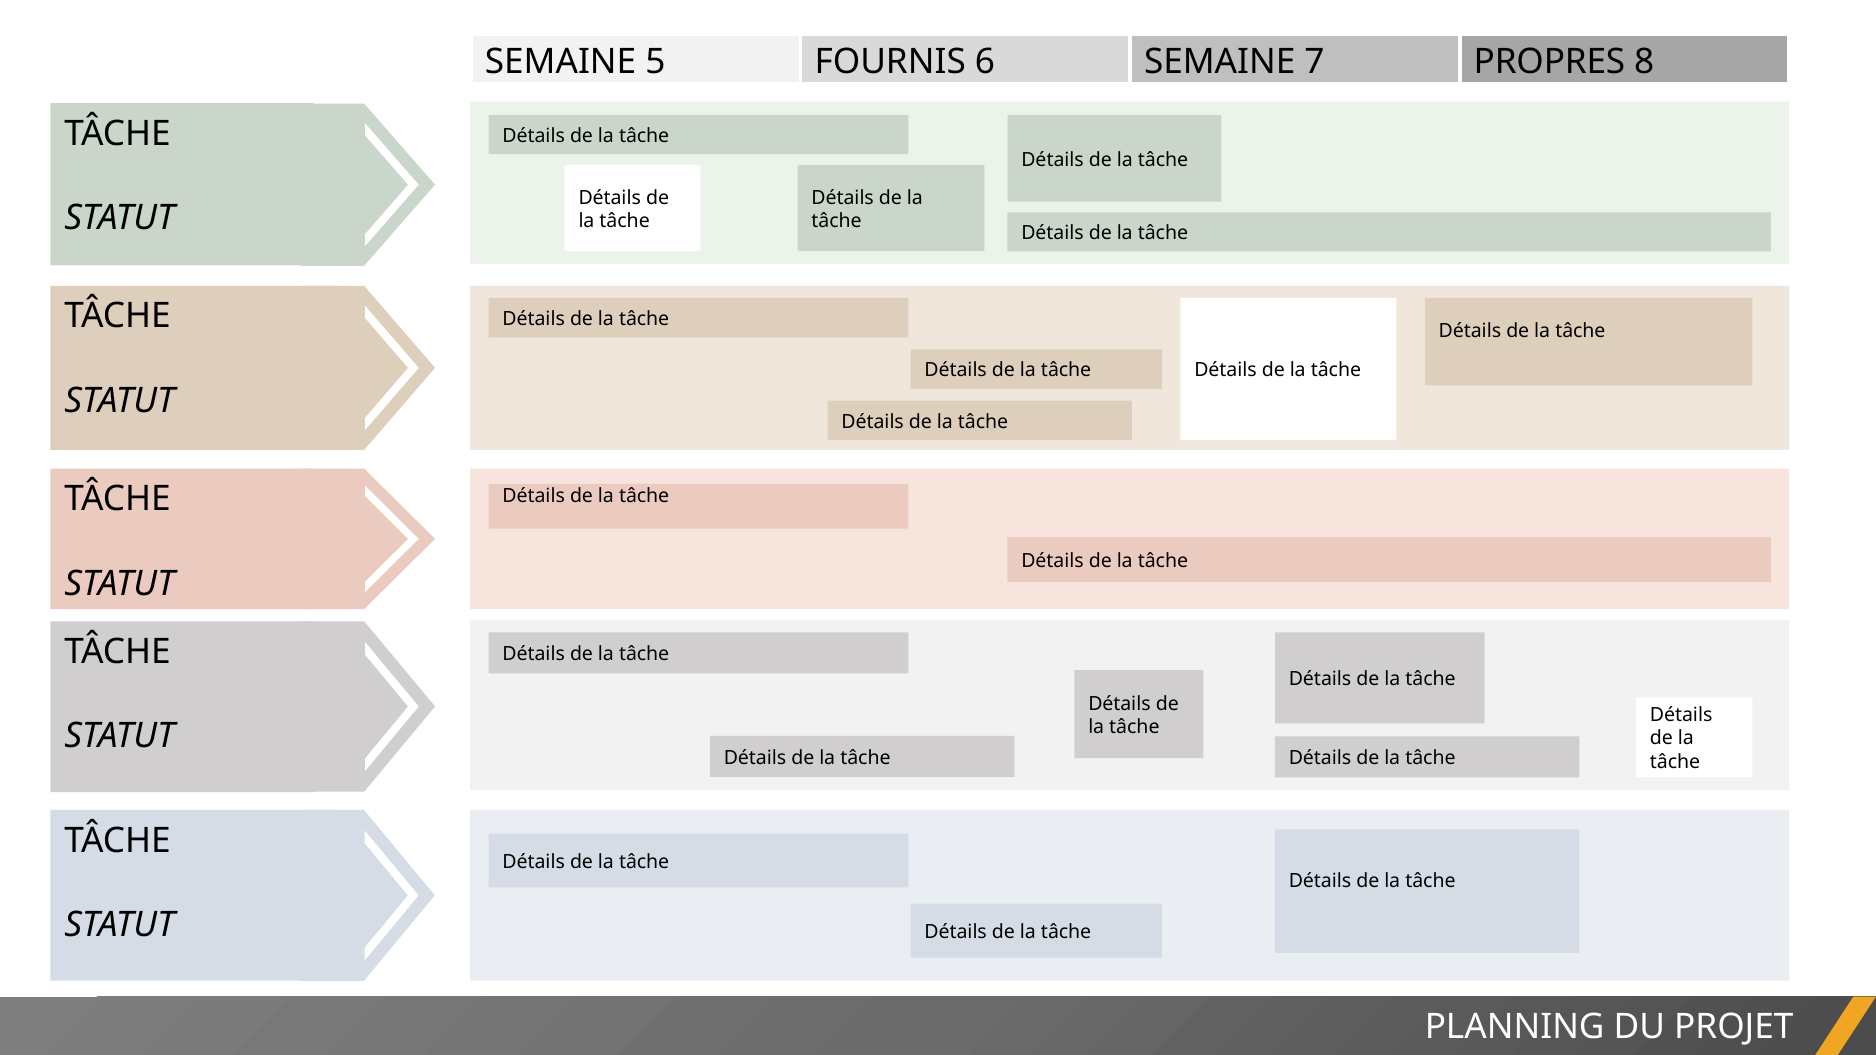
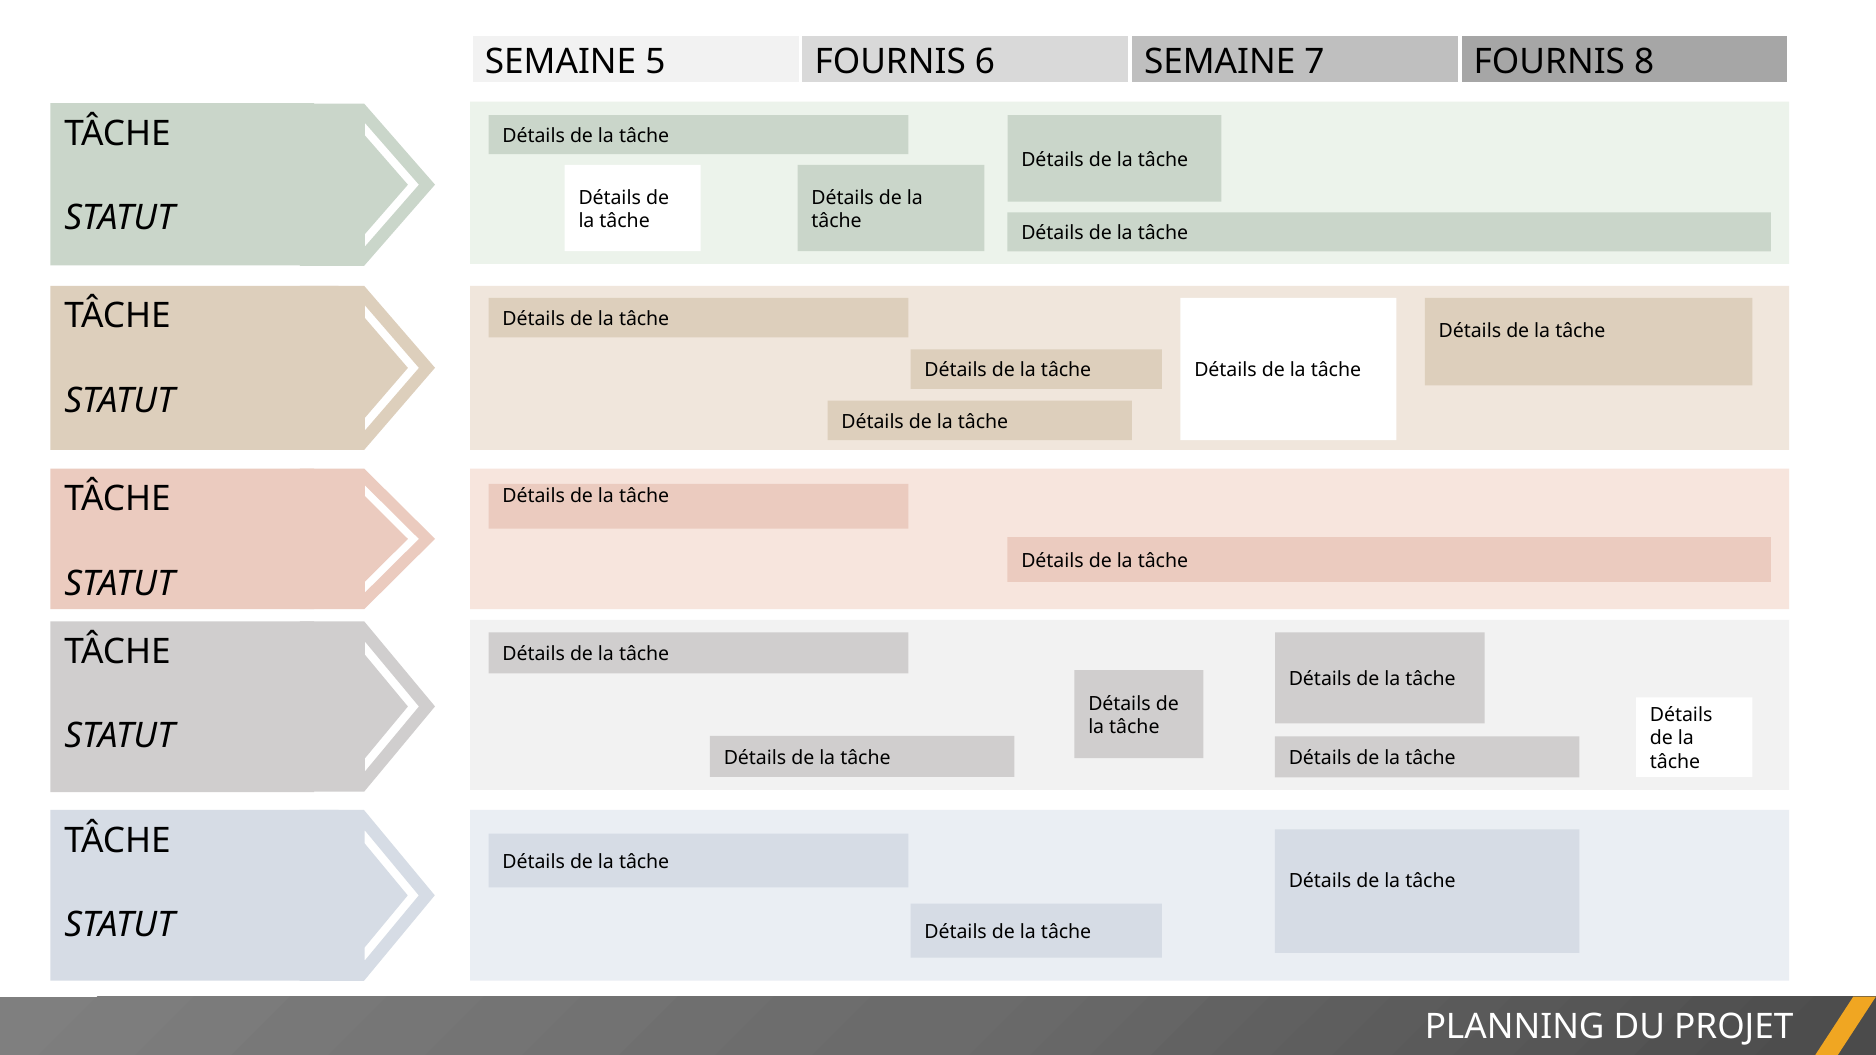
7 PROPRES: PROPRES -> FOURNIS
